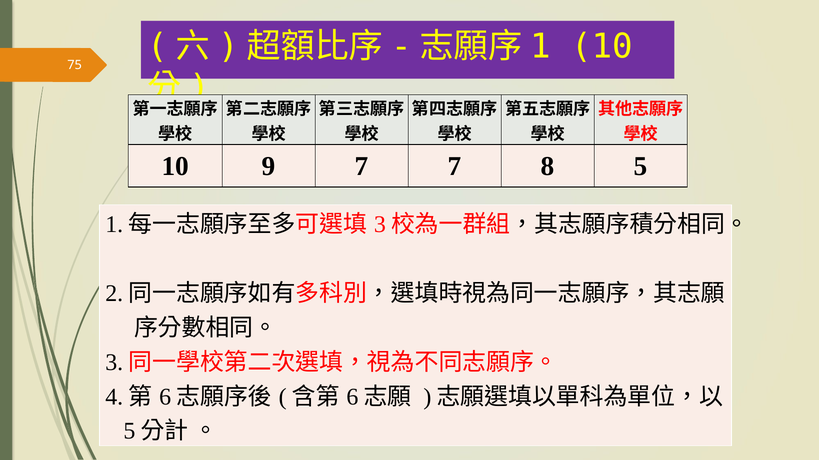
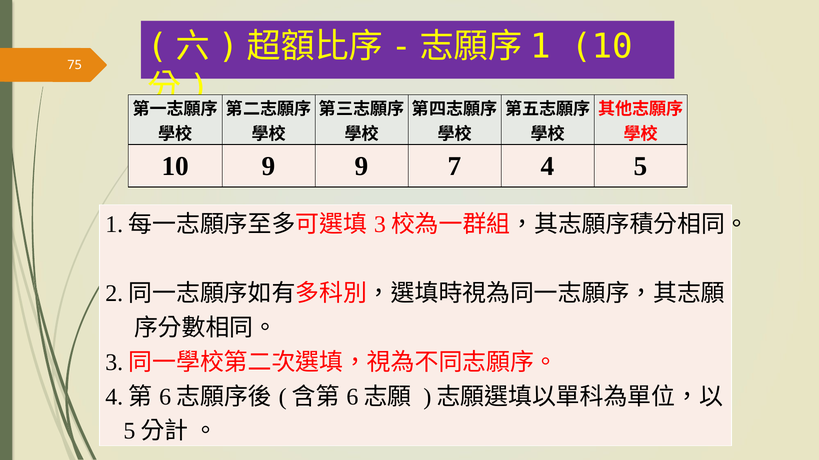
9 7: 7 -> 9
7 8: 8 -> 4
